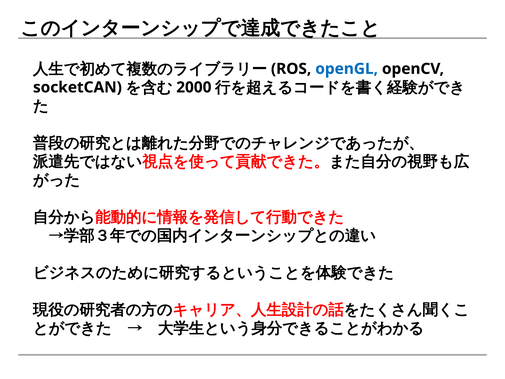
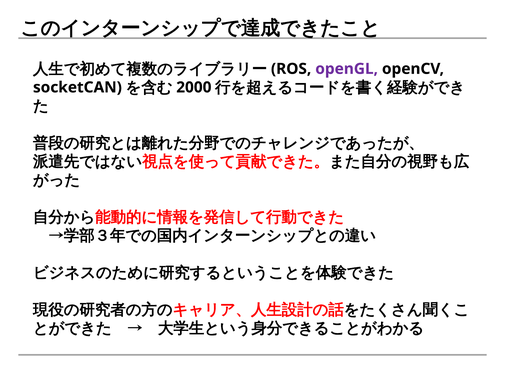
openGL colour: blue -> purple
